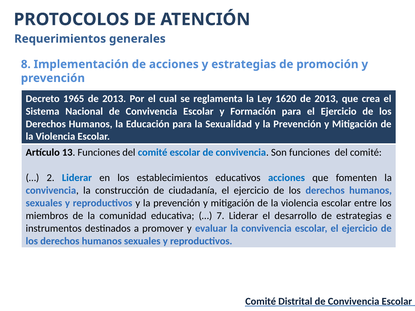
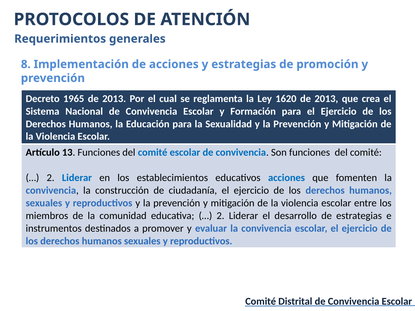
7 at (220, 216): 7 -> 2
